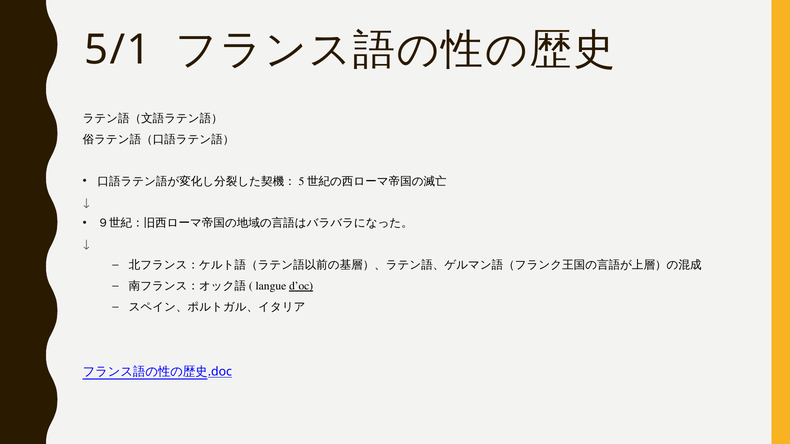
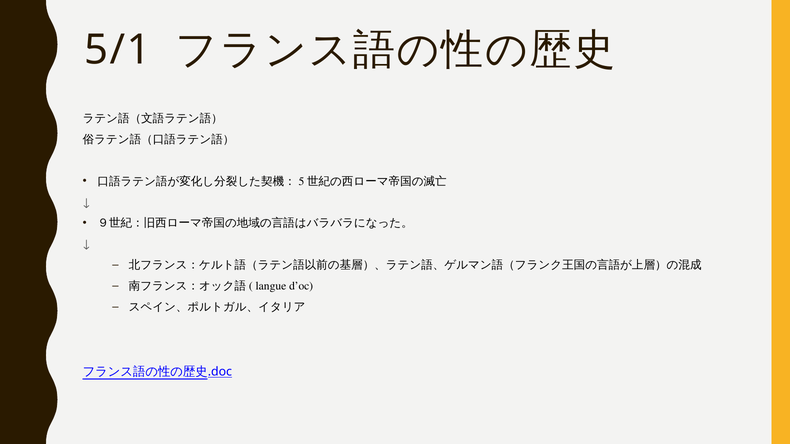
d’oc underline: present -> none
